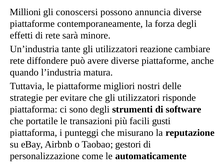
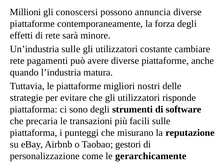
Un’industria tante: tante -> sulle
reazione: reazione -> costante
diffondere: diffondere -> pagamenti
portatile: portatile -> precaria
facili gusti: gusti -> sulle
automaticamente: automaticamente -> gerarchicamente
